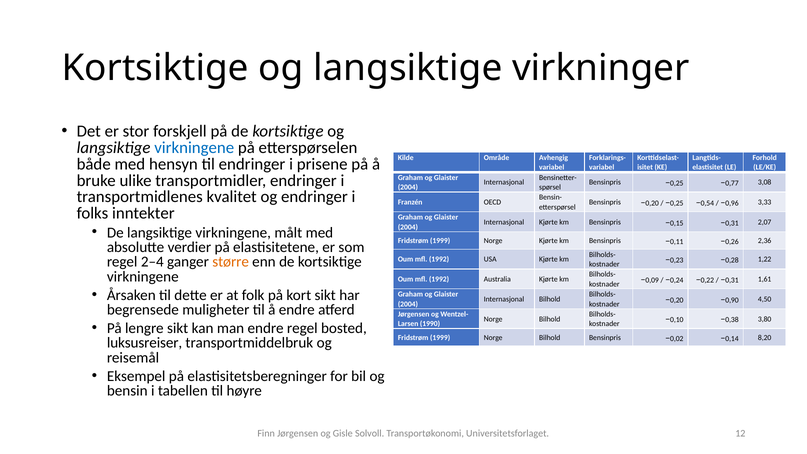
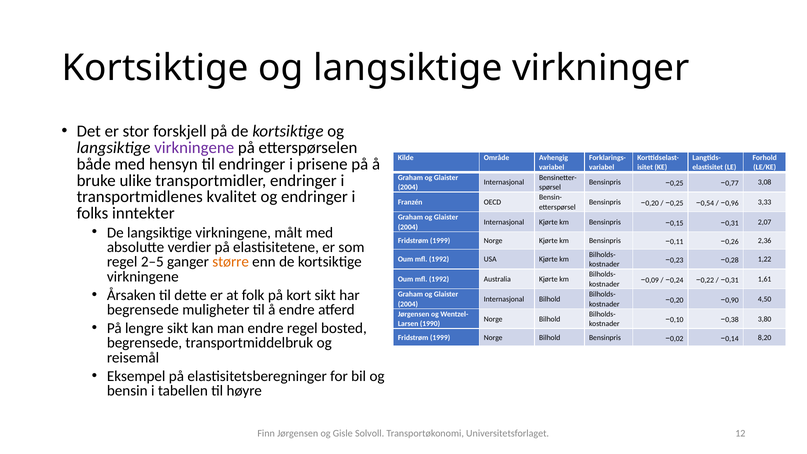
virkningene at (194, 148) colour: blue -> purple
2–4: 2–4 -> 2–5
luksusreiser at (145, 343): luksusreiser -> begrensede
